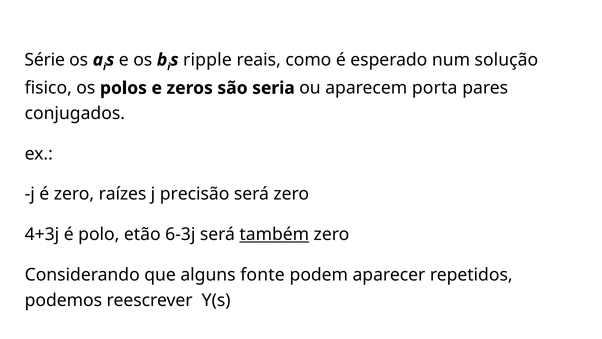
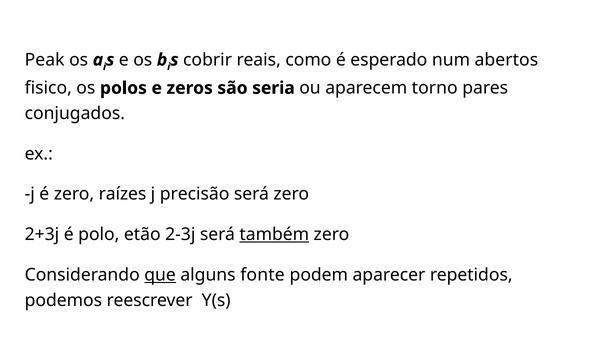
Série: Série -> Peak
ripple: ripple -> cobrir
solução: solução -> abertos
porta: porta -> torno
4+3j: 4+3j -> 2+3j
6-3j: 6-3j -> 2-3j
que underline: none -> present
